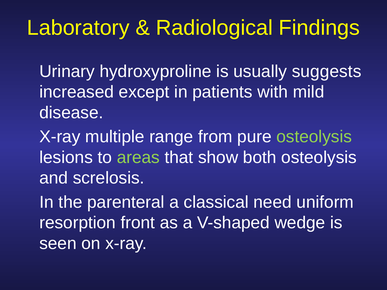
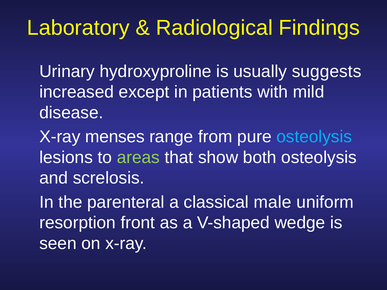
multiple: multiple -> menses
osteolysis at (314, 137) colour: light green -> light blue
need: need -> male
